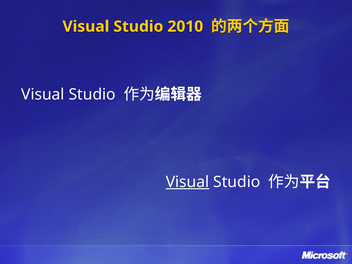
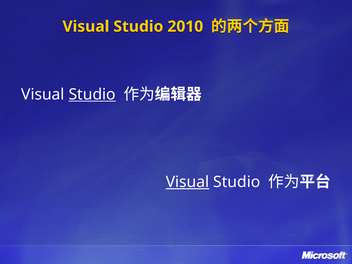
Studio at (92, 94) underline: none -> present
